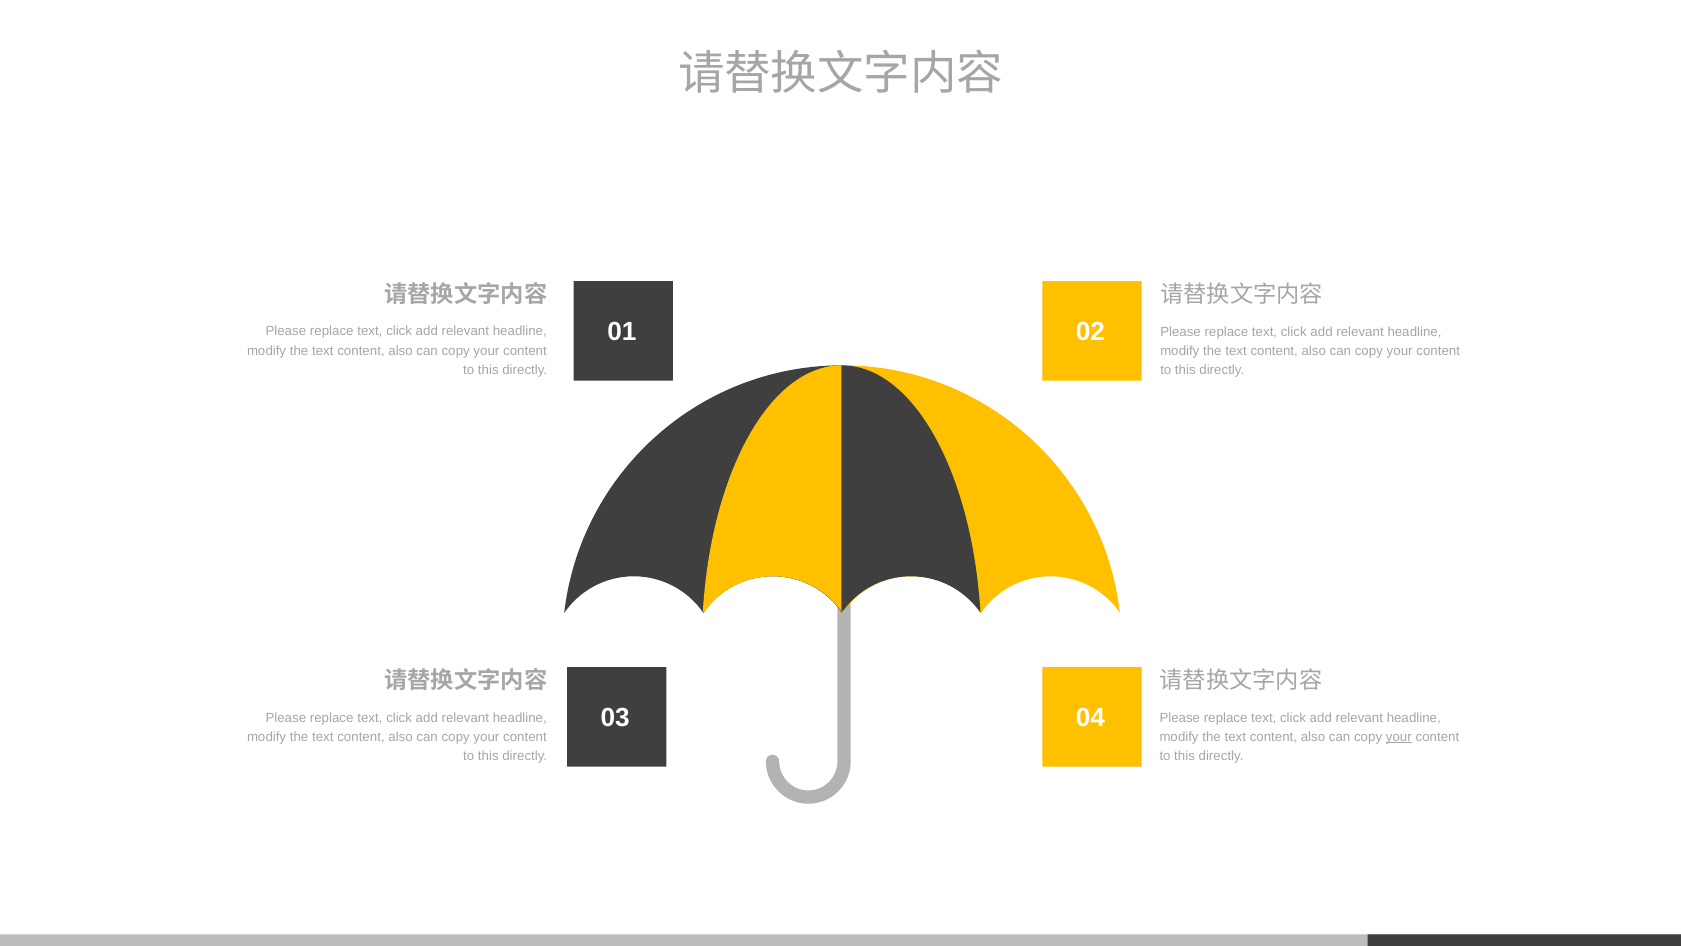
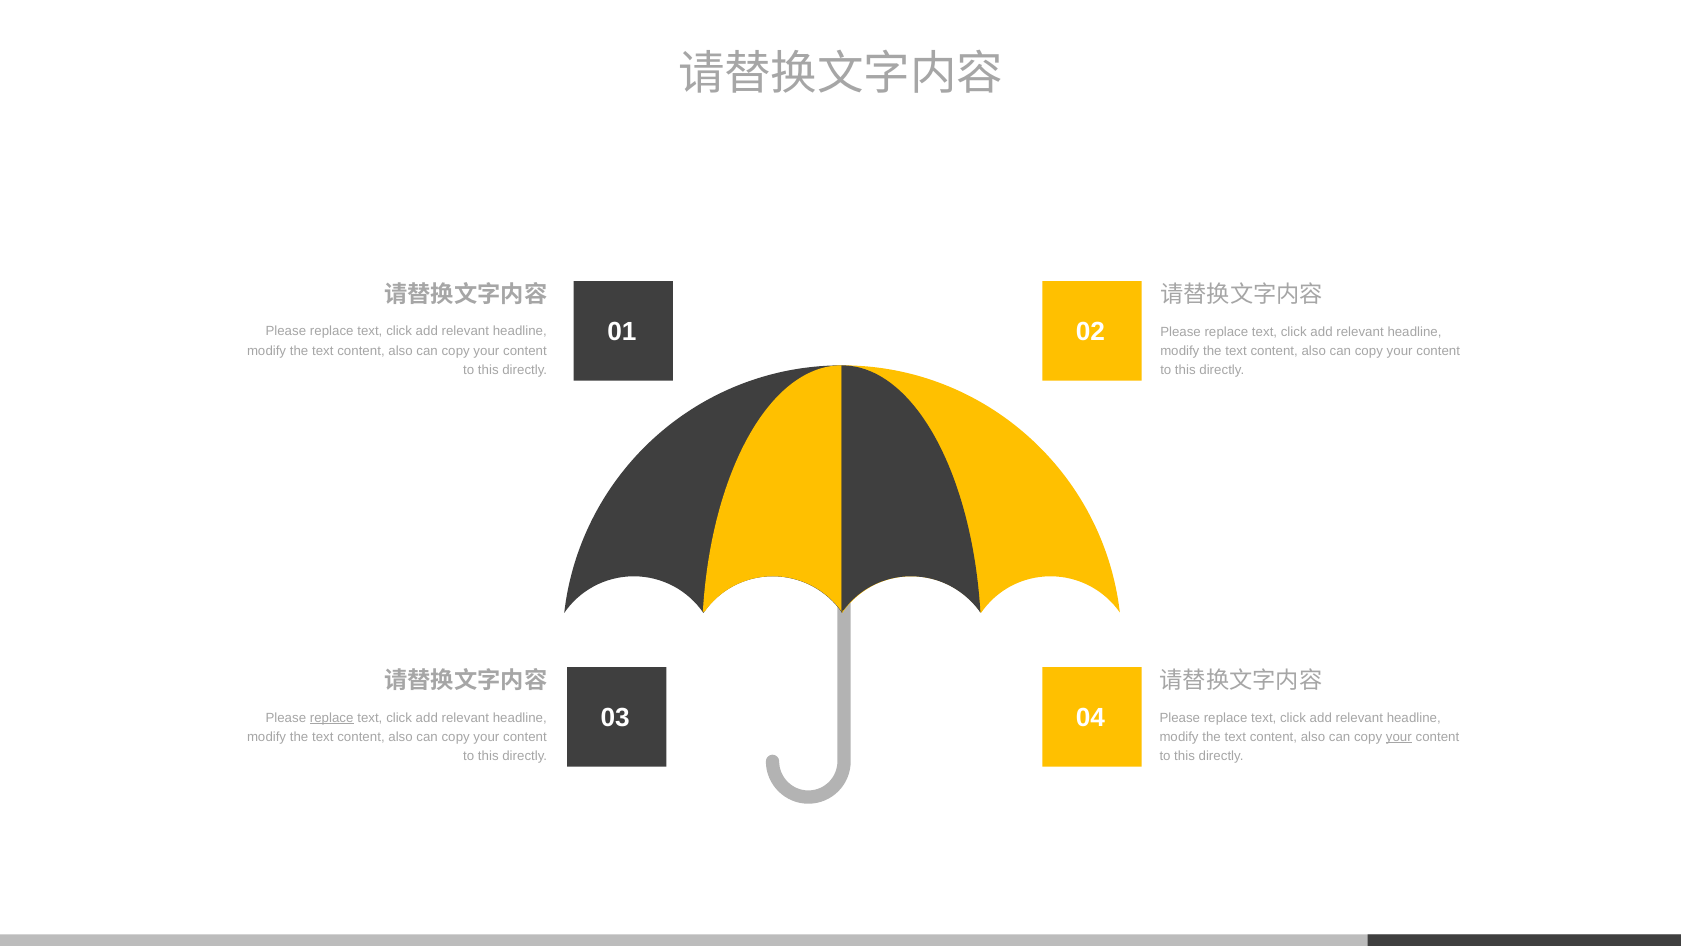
replace at (332, 717) underline: none -> present
